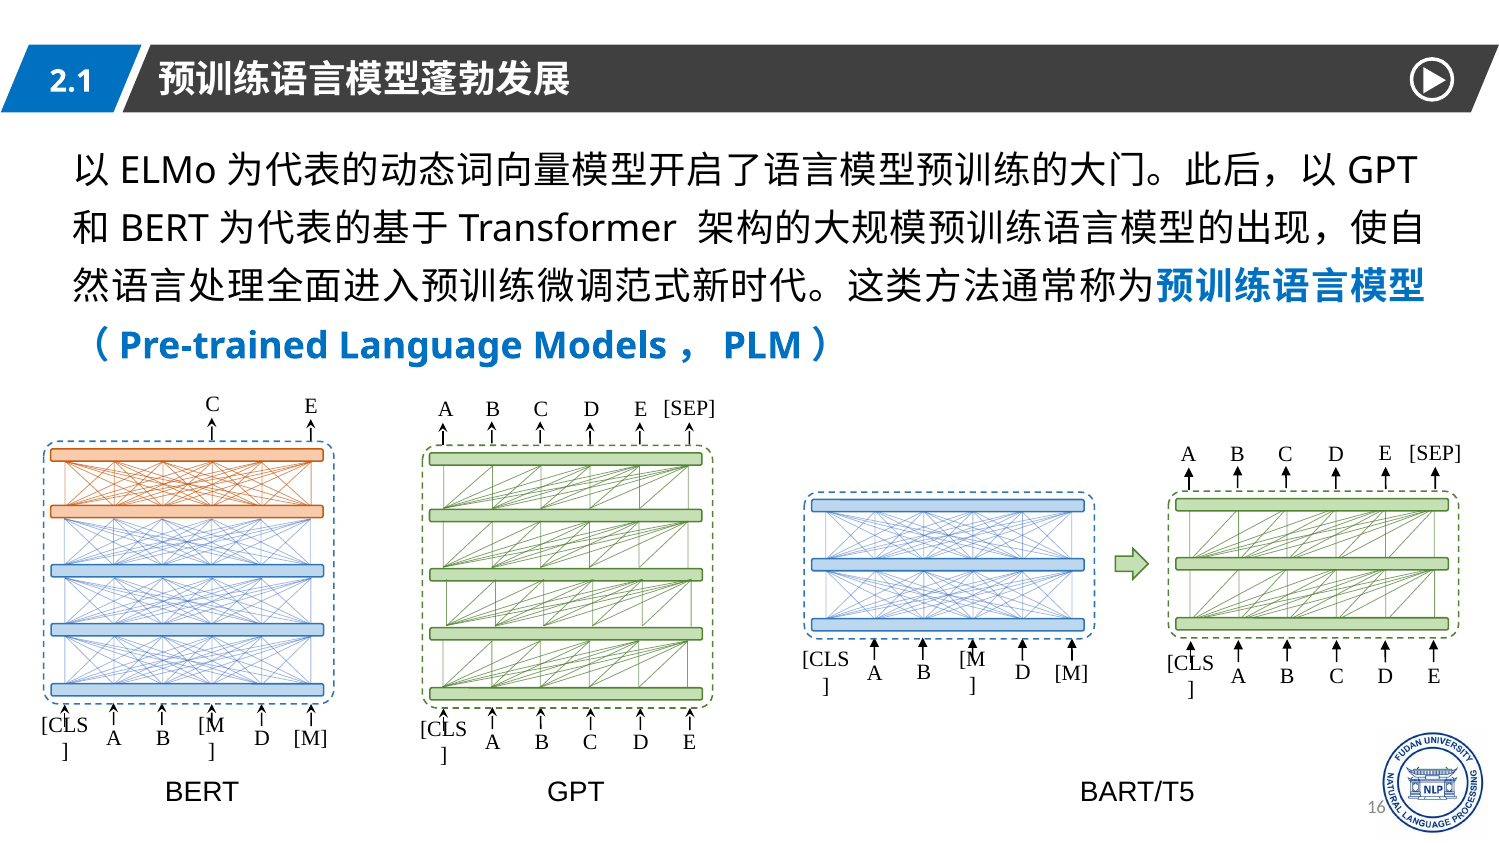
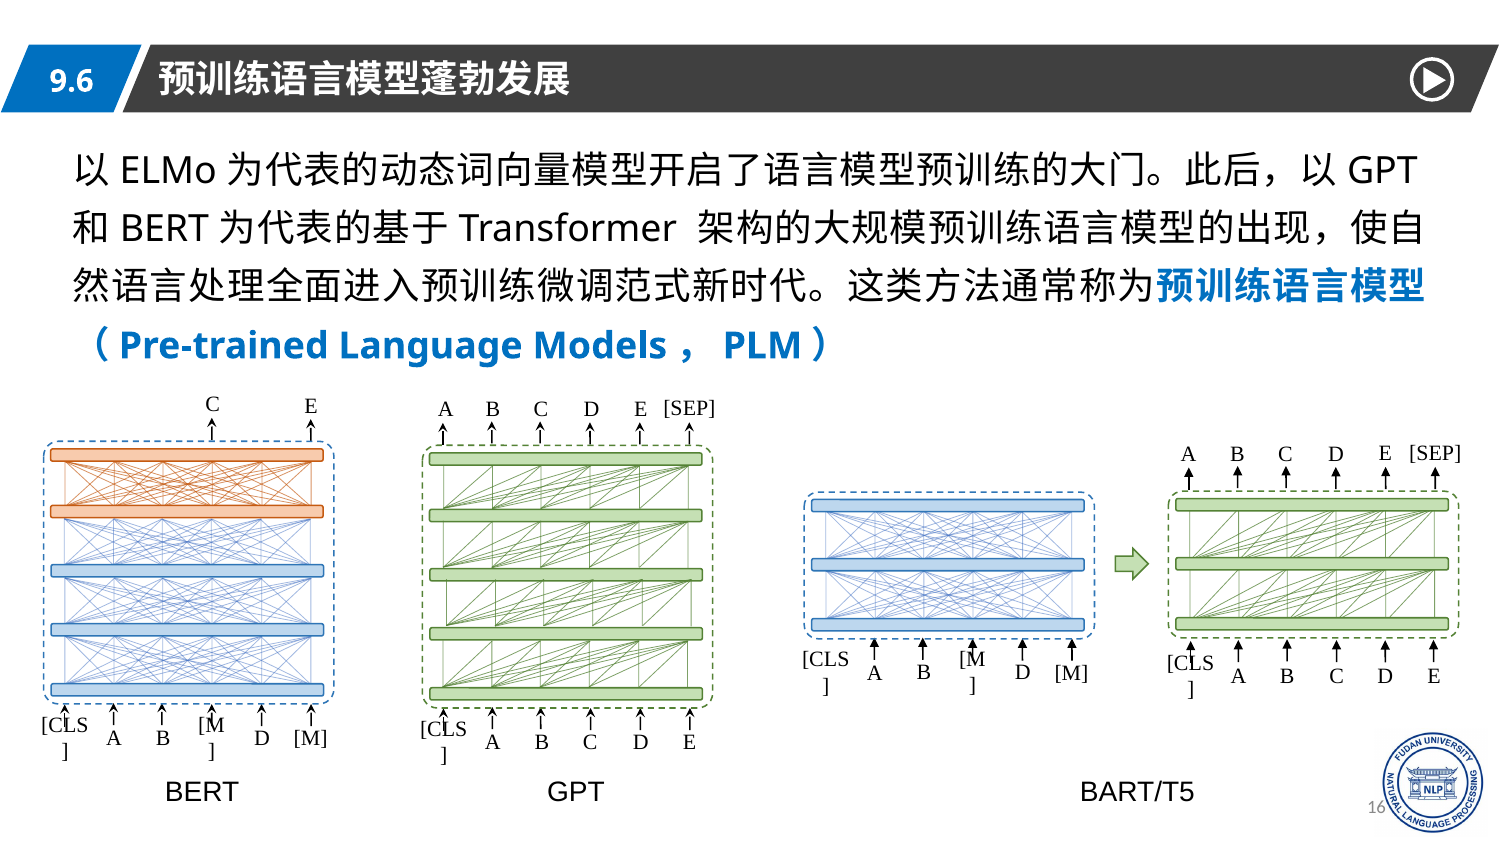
2.1: 2.1 -> 9.6
